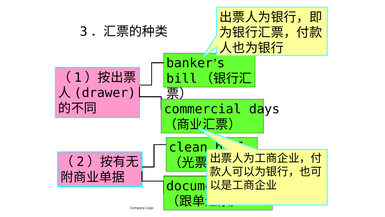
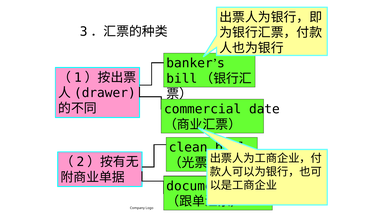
days: days -> date
